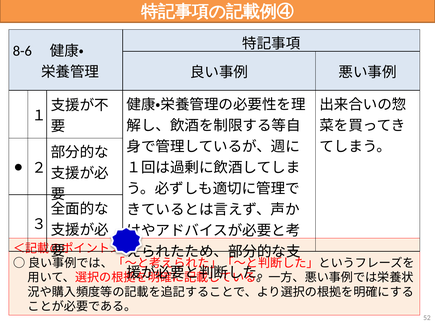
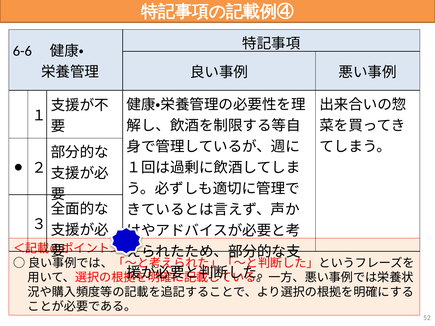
8-6: 8-6 -> 6-6
